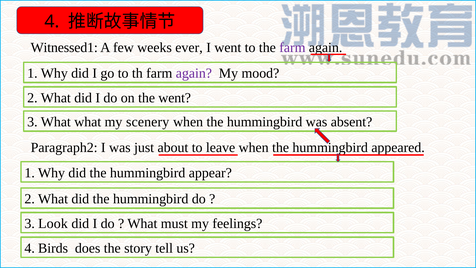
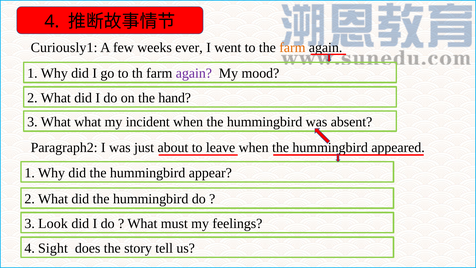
Witnessed1: Witnessed1 -> Curiously1
farm at (292, 48) colour: purple -> orange
the went: went -> hand
scenery: scenery -> incident
Birds: Birds -> Sight
